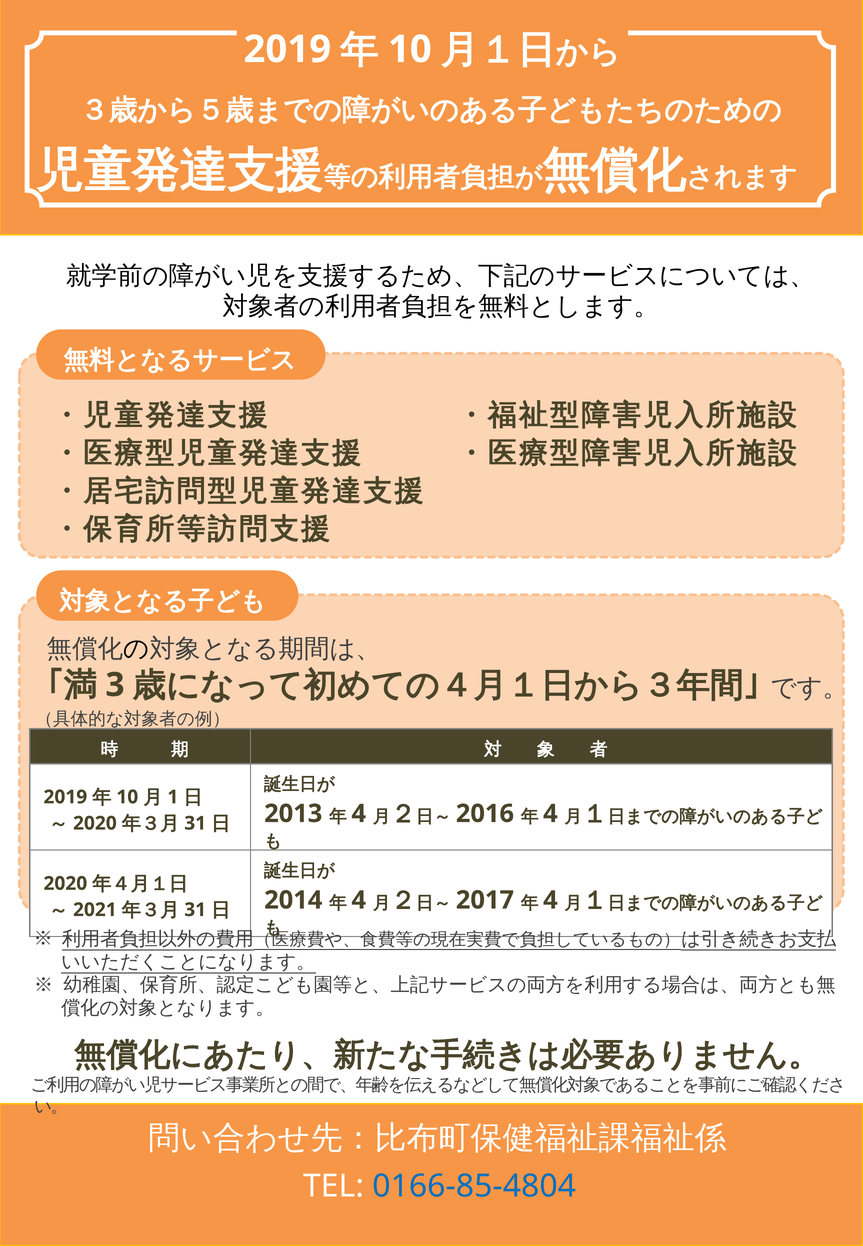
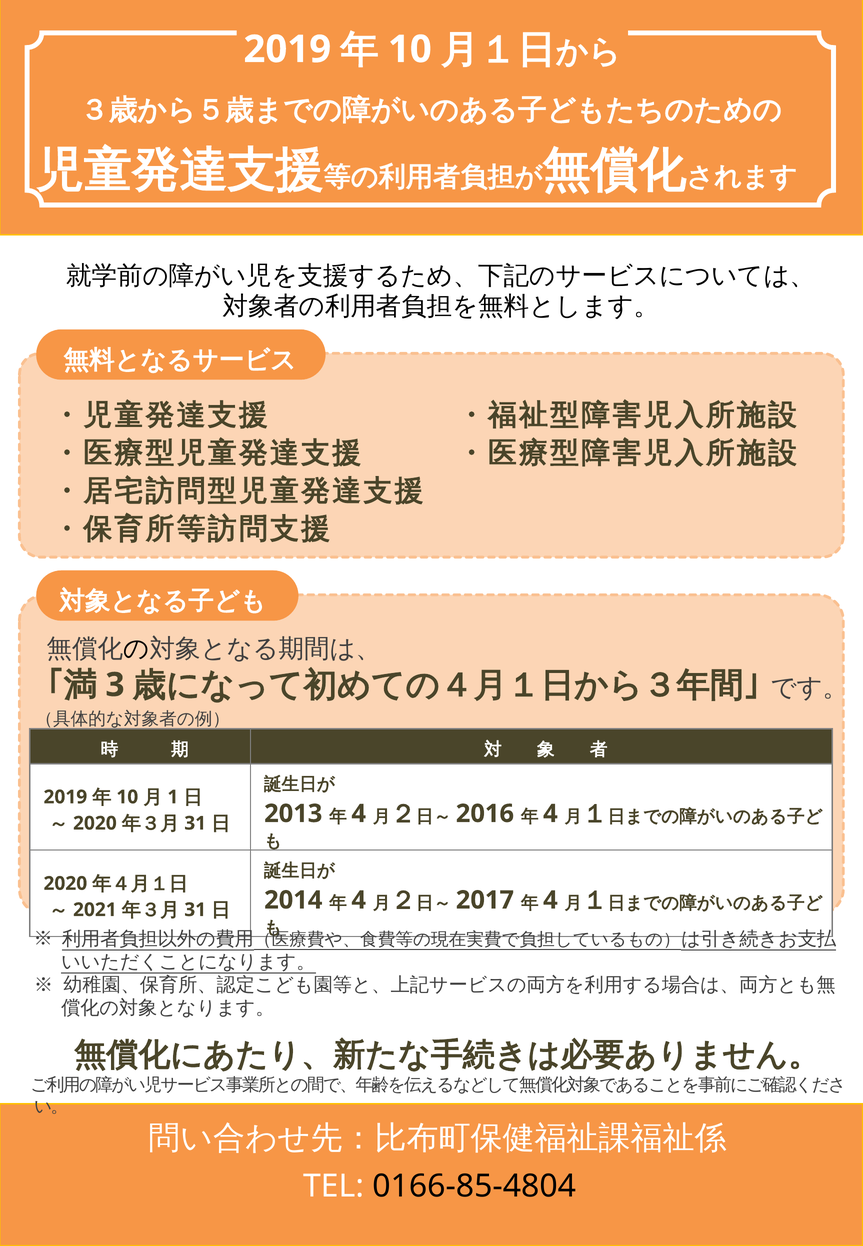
0166-85-4804 colour: blue -> black
